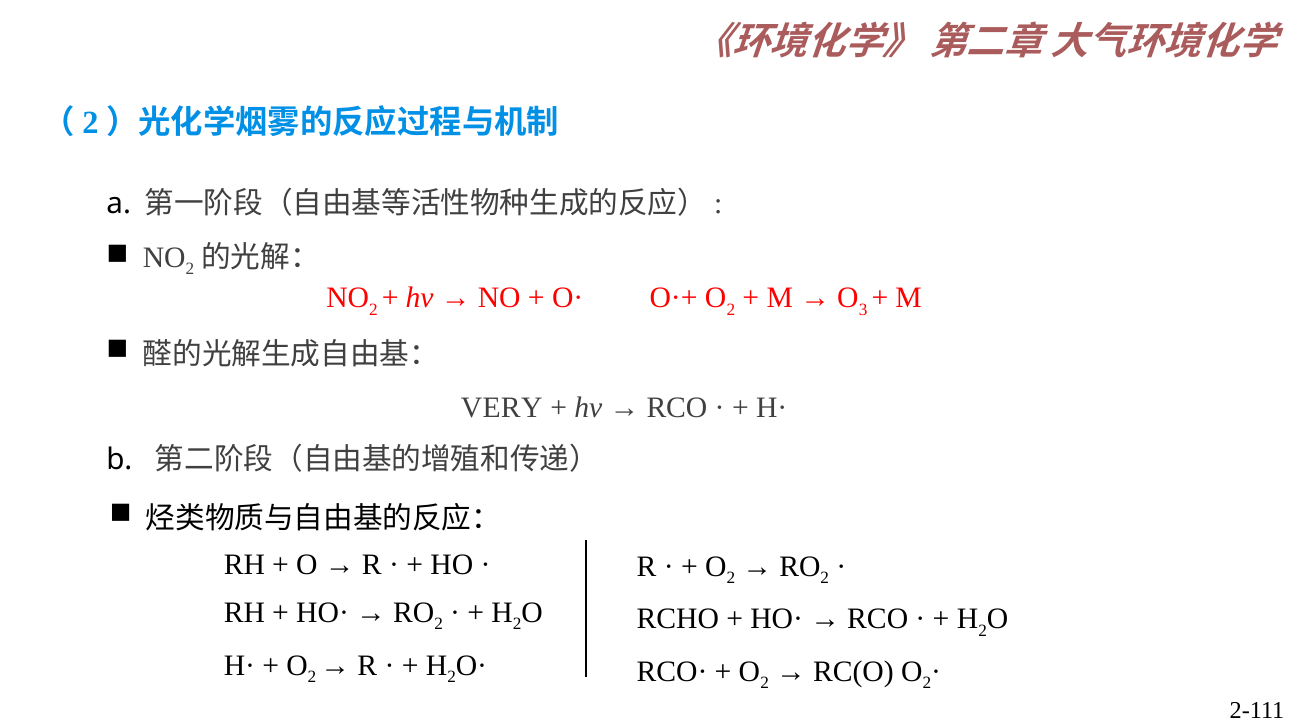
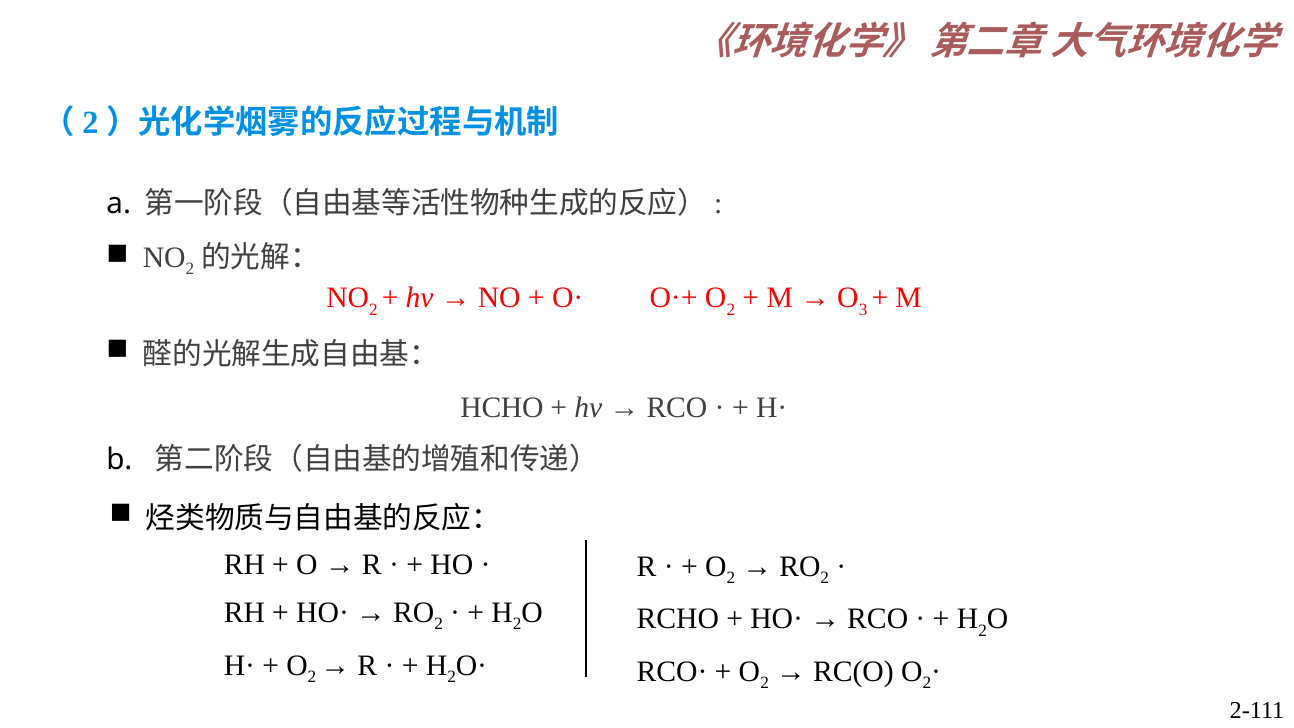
VERY: VERY -> HCHO
